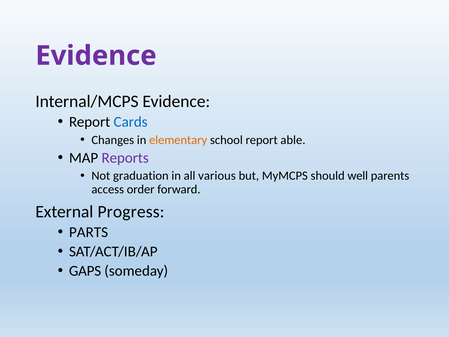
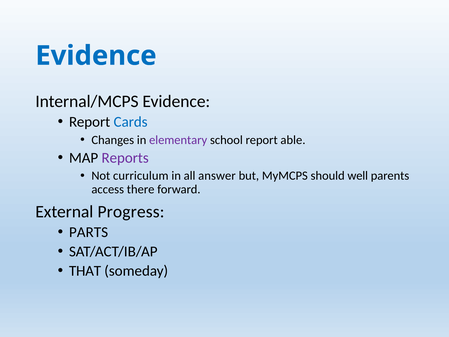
Evidence at (96, 56) colour: purple -> blue
elementary colour: orange -> purple
graduation: graduation -> curriculum
various: various -> answer
order: order -> there
GAPS: GAPS -> THAT
